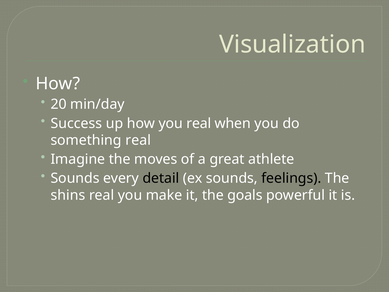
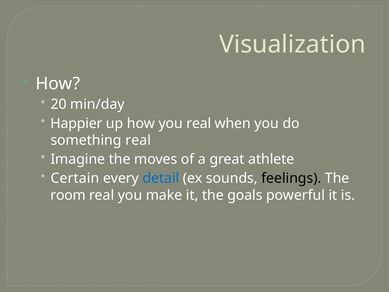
Success: Success -> Happier
Sounds at (75, 178): Sounds -> Certain
detail colour: black -> blue
shins: shins -> room
